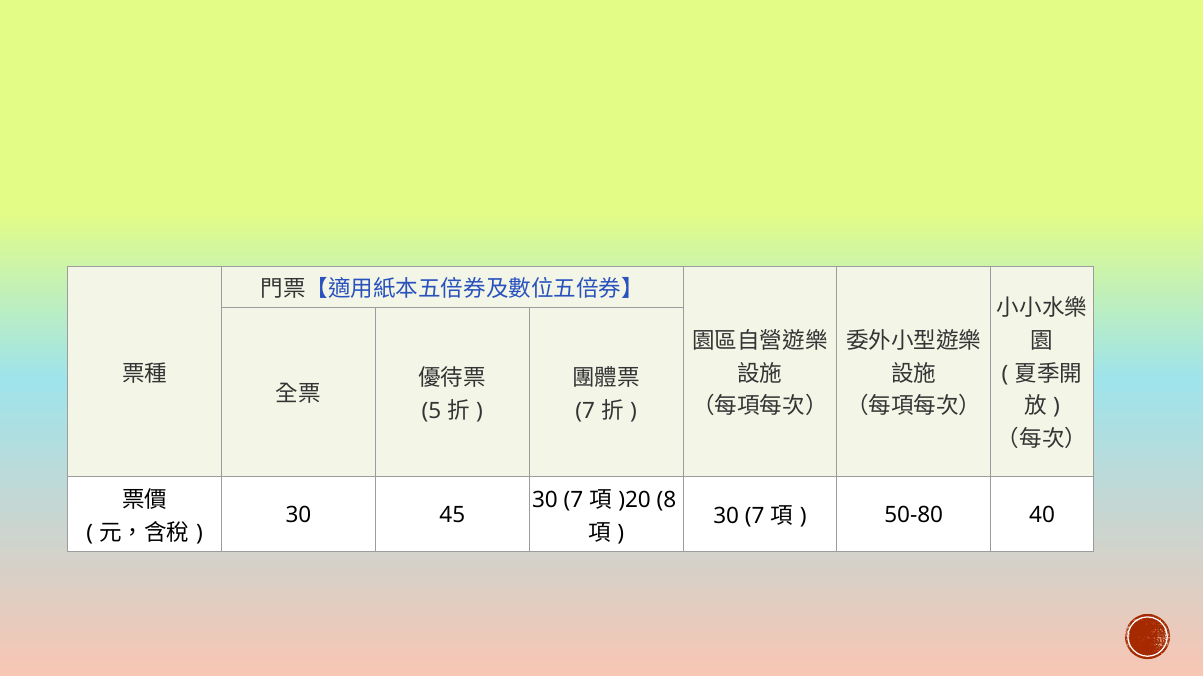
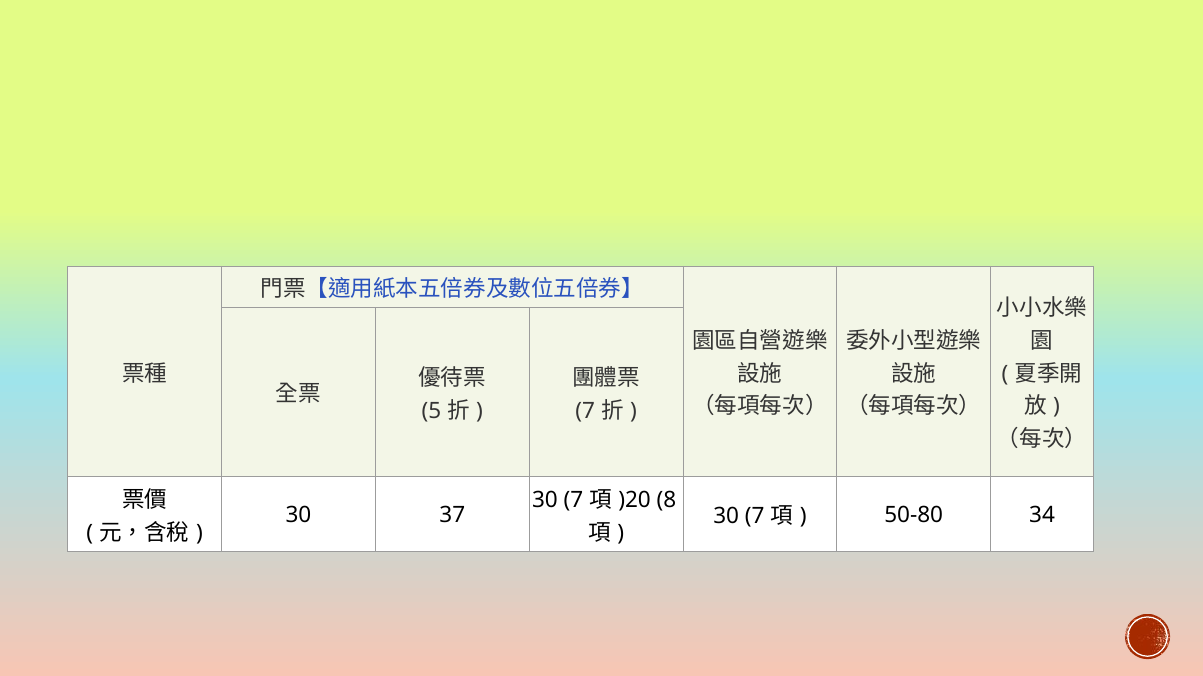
45: 45 -> 37
40: 40 -> 34
